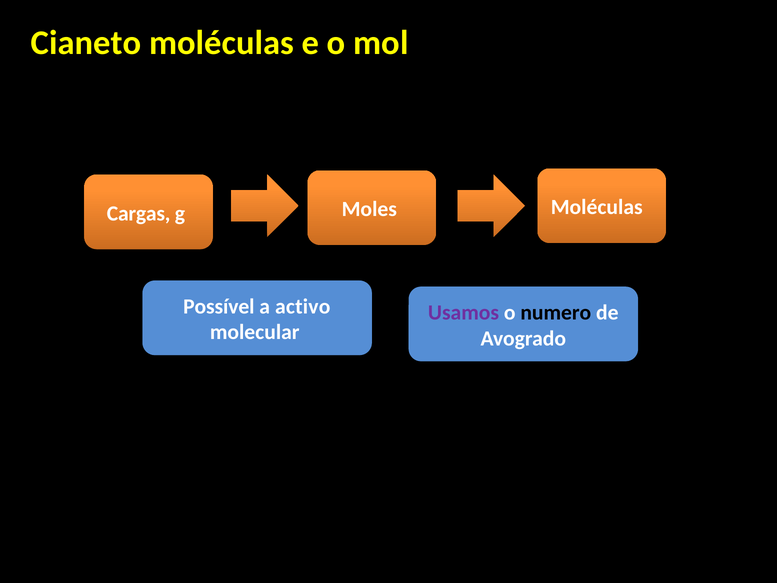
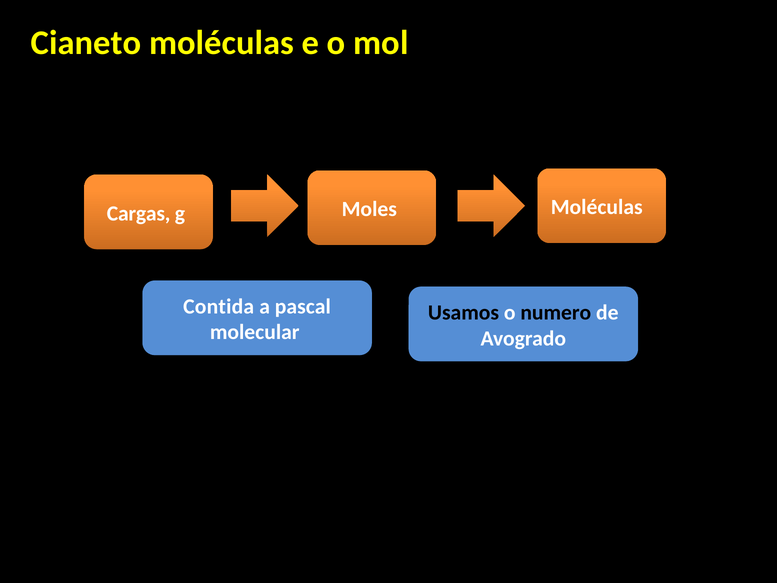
Possível: Possível -> Contida
activo: activo -> pascal
Usamos colour: purple -> black
